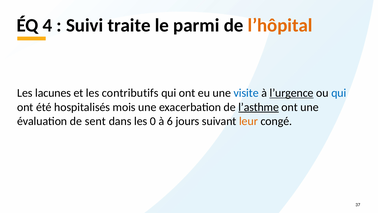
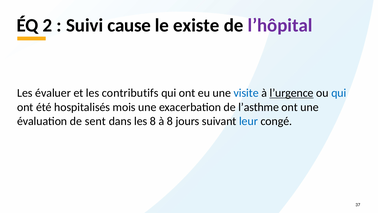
4: 4 -> 2
traite: traite -> cause
parmi: parmi -> existe
l’hôpital colour: orange -> purple
lacunes: lacunes -> évaluer
l’asthme underline: present -> none
les 0: 0 -> 8
à 6: 6 -> 8
leur colour: orange -> blue
